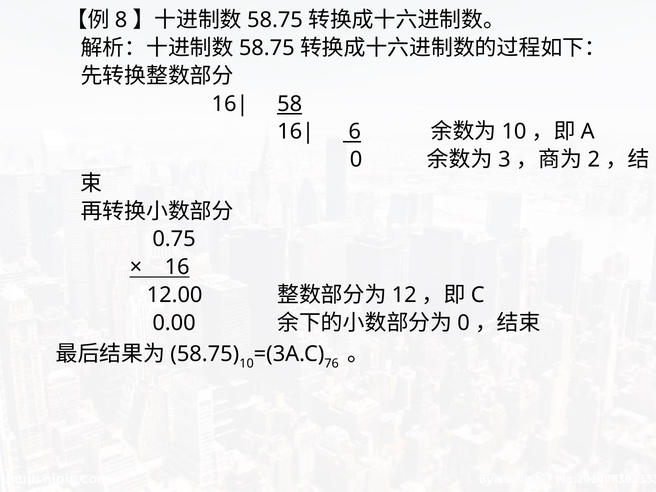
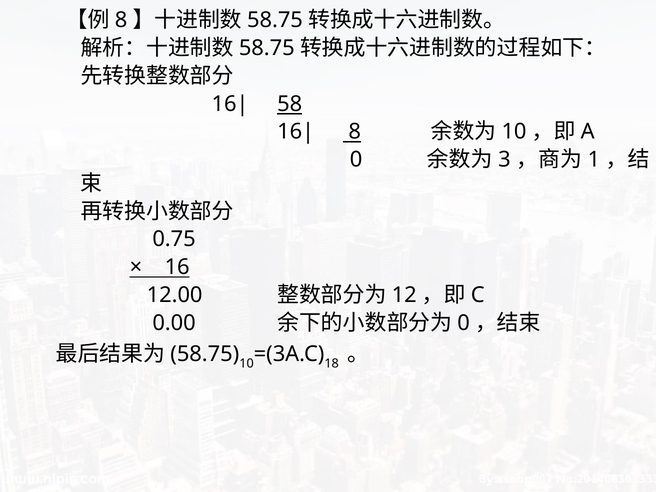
6 at (355, 132): 6 -> 8
2: 2 -> 1
76: 76 -> 18
